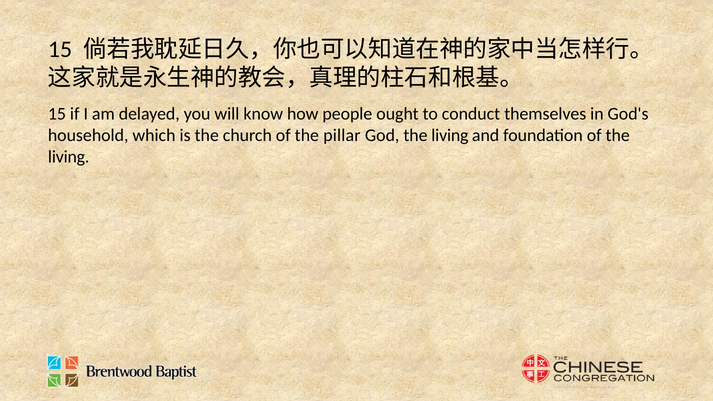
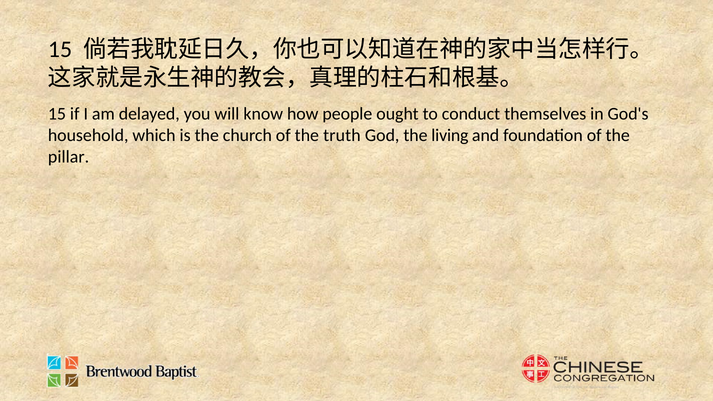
pillar: pillar -> truth
living at (69, 157): living -> pillar
